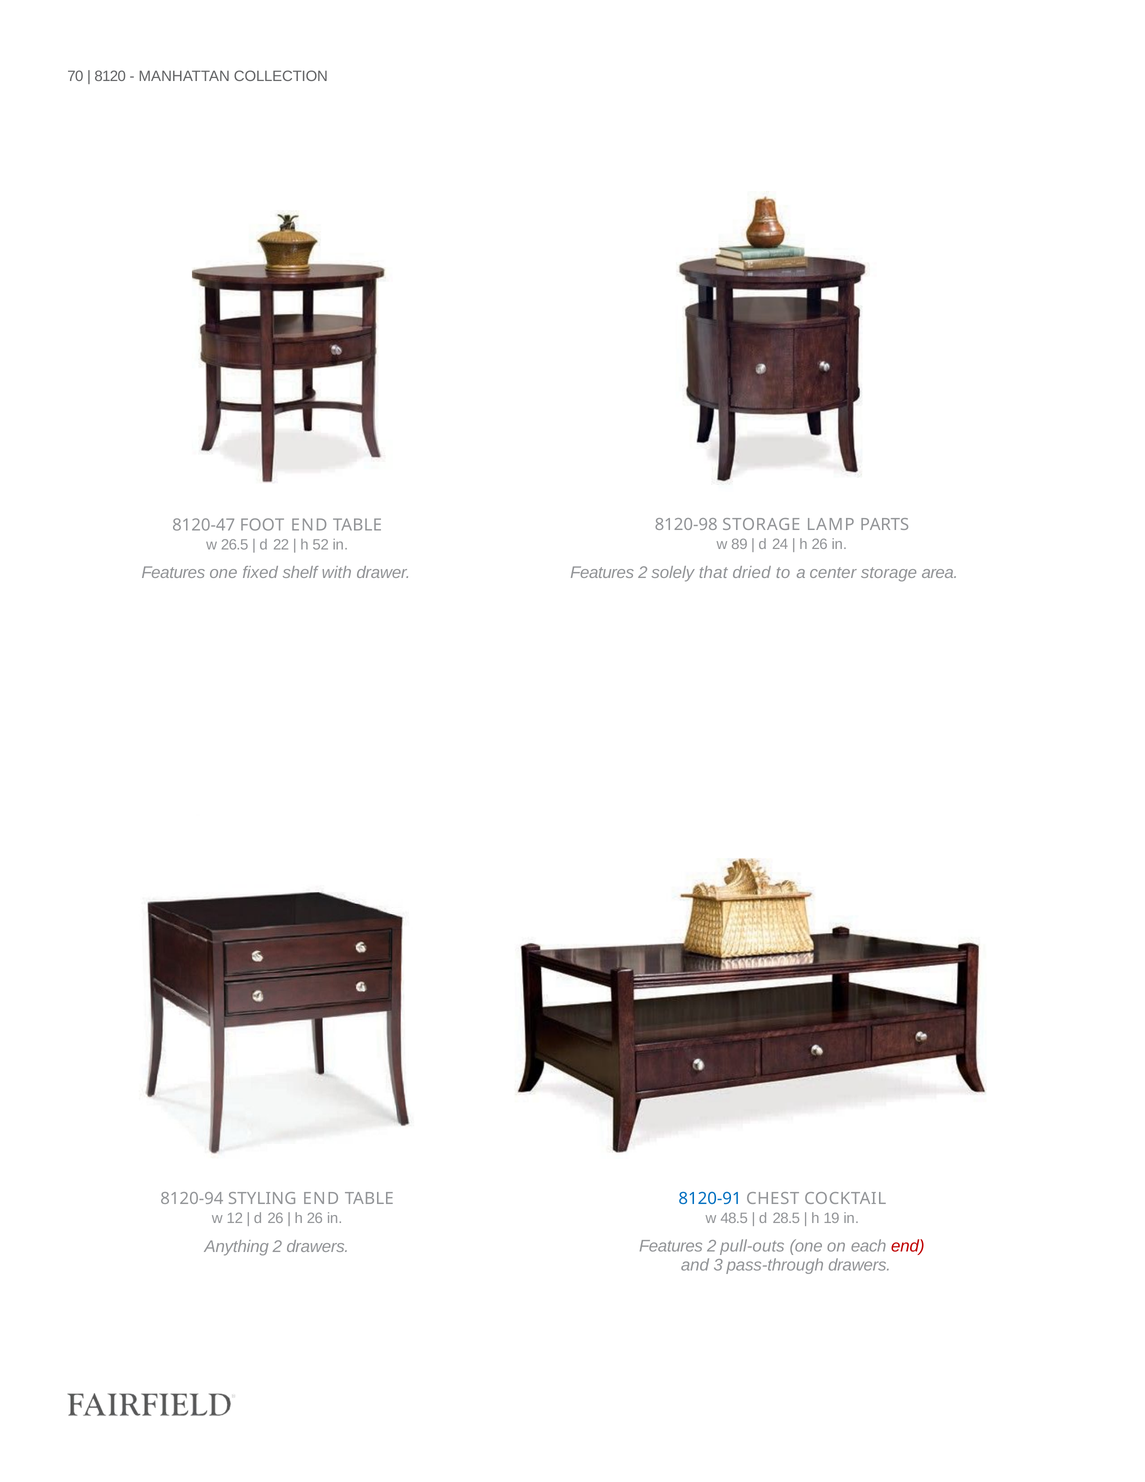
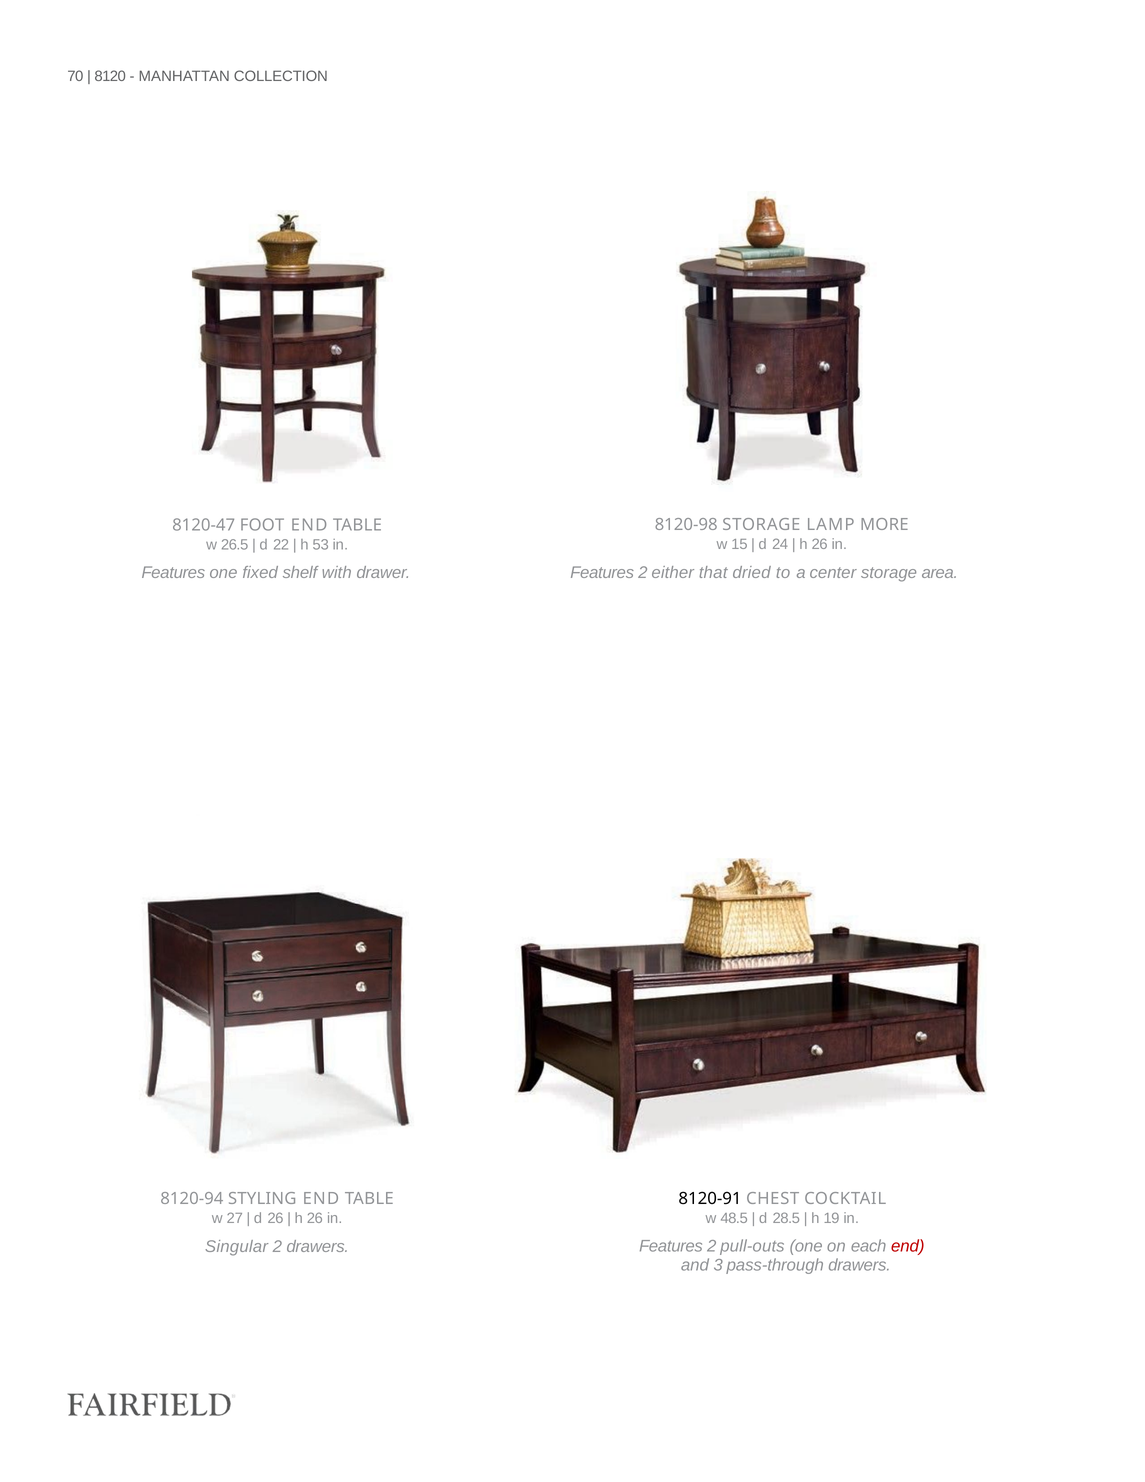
PARTS: PARTS -> MORE
89: 89 -> 15
52: 52 -> 53
solely: solely -> either
8120-91 colour: blue -> black
12: 12 -> 27
Anything: Anything -> Singular
